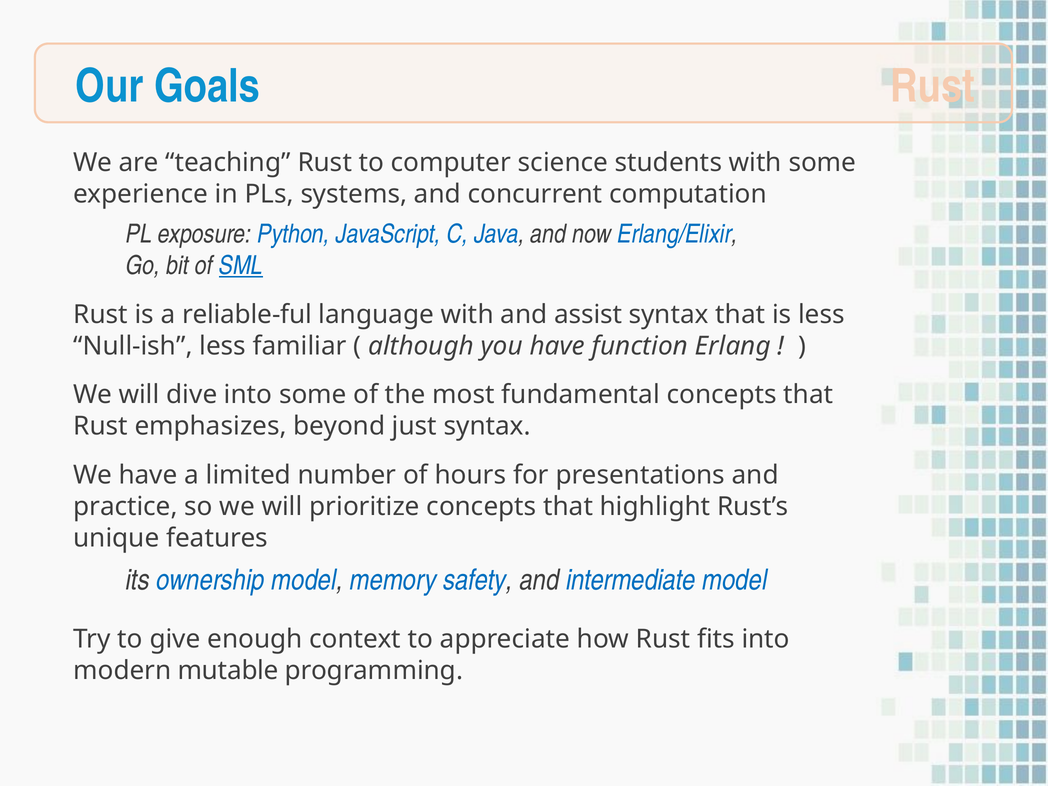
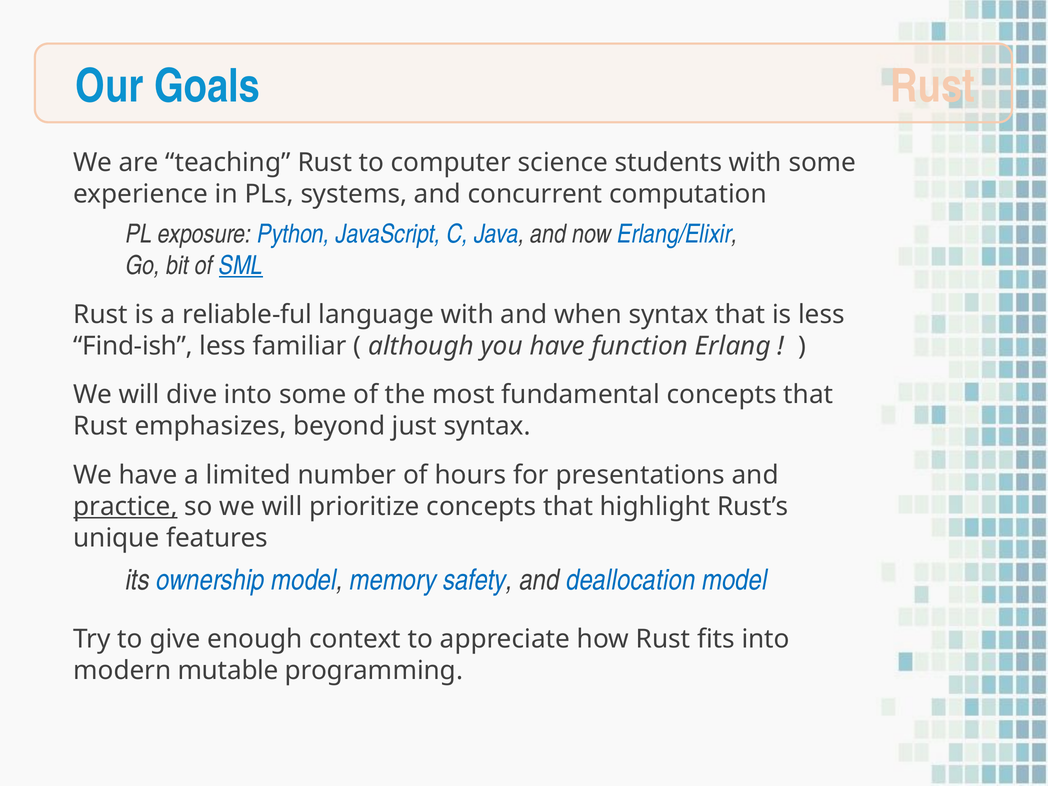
assist: assist -> when
Null-ish: Null-ish -> Find-ish
practice underline: none -> present
intermediate: intermediate -> deallocation
